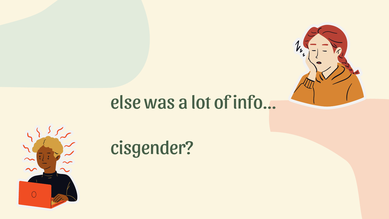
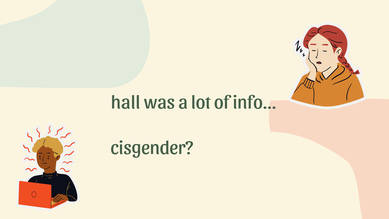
else: else -> hall
